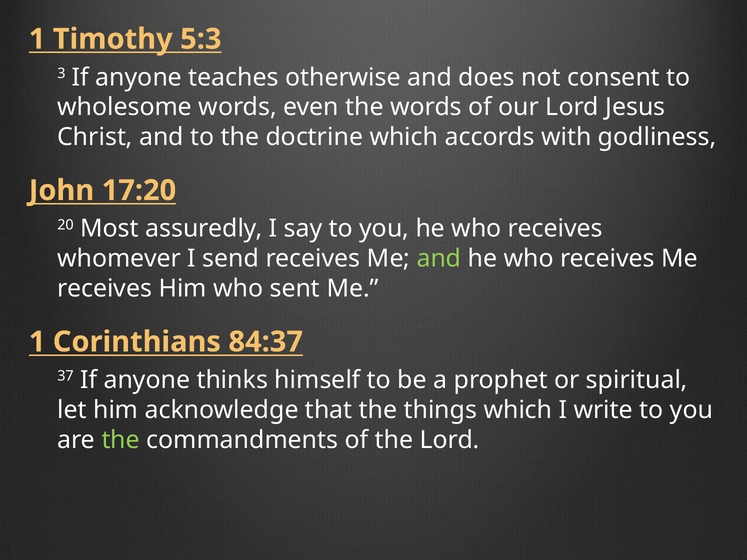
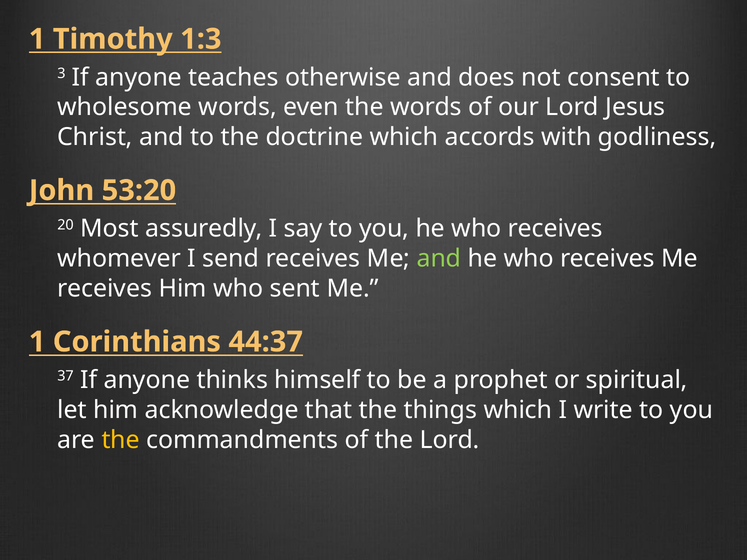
5:3: 5:3 -> 1:3
17:20: 17:20 -> 53:20
84:37: 84:37 -> 44:37
the at (121, 440) colour: light green -> yellow
